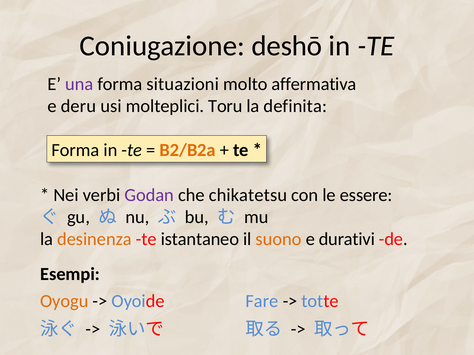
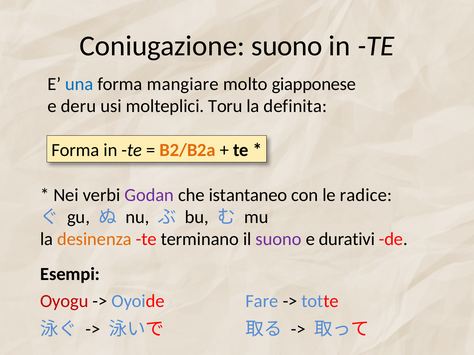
Coniugazione deshō: deshō -> suono
una colour: purple -> blue
situazioni: situazioni -> mangiare
affermativa: affermativa -> giapponese
chikatetsu: chikatetsu -> istantaneo
essere: essere -> radice
istantaneo: istantaneo -> terminano
suono at (279, 240) colour: orange -> purple
Oyogu colour: orange -> red
